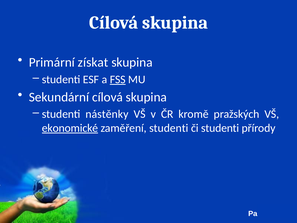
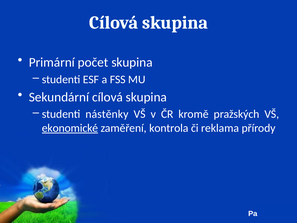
získat: získat -> počet
FSS underline: present -> none
zaměření studenti: studenti -> kontrola
či studenti: studenti -> reklama
